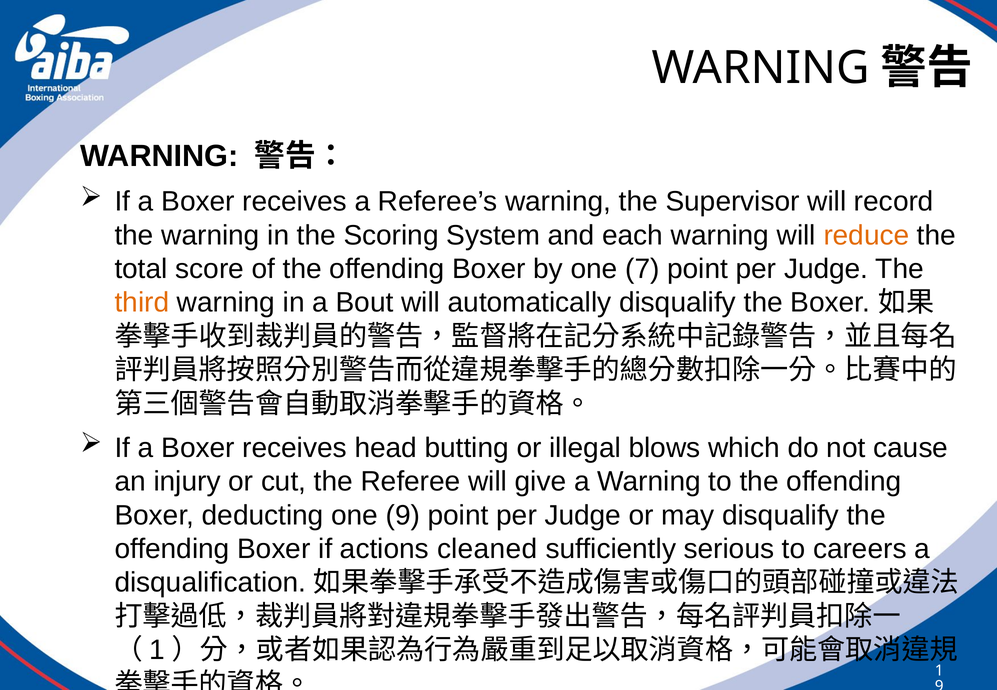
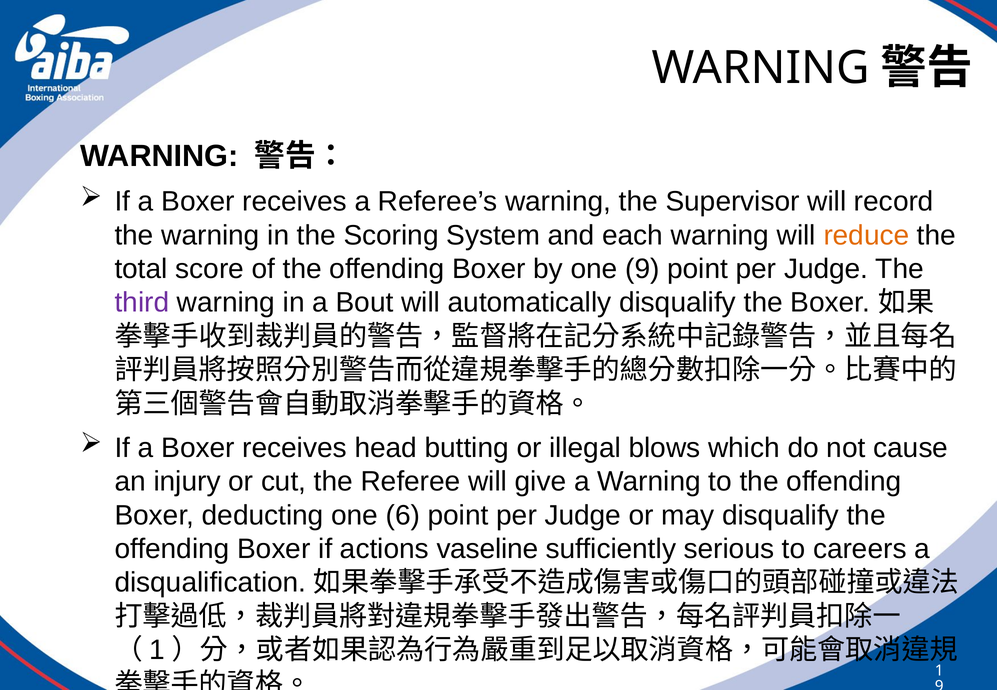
one 7: 7 -> 9
third colour: orange -> purple
one 9: 9 -> 6
cleaned: cleaned -> vaseline
